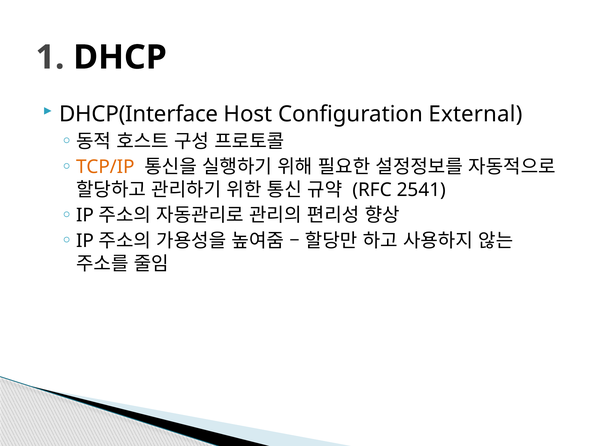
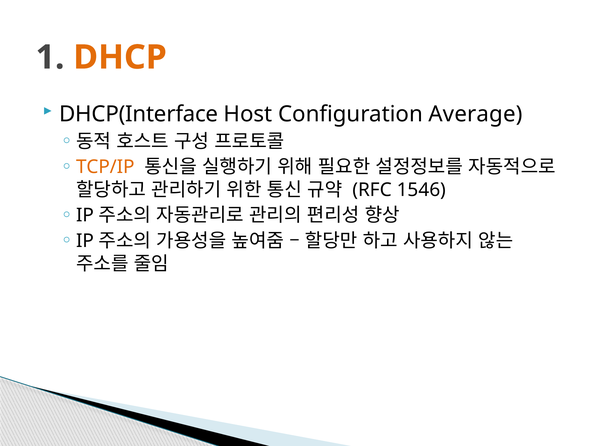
DHCP colour: black -> orange
External: External -> Average
2541: 2541 -> 1546
